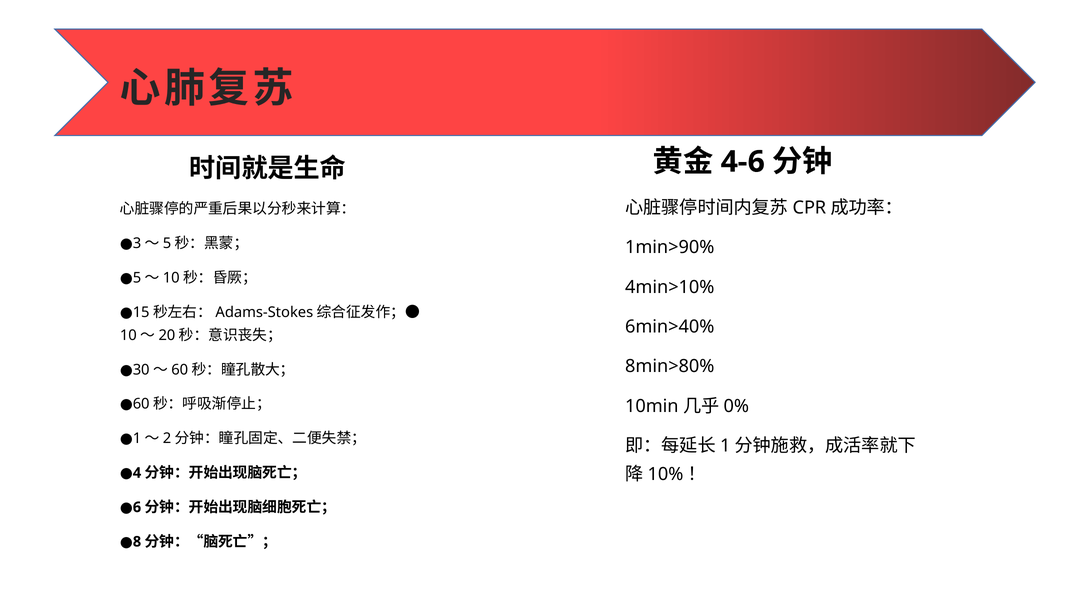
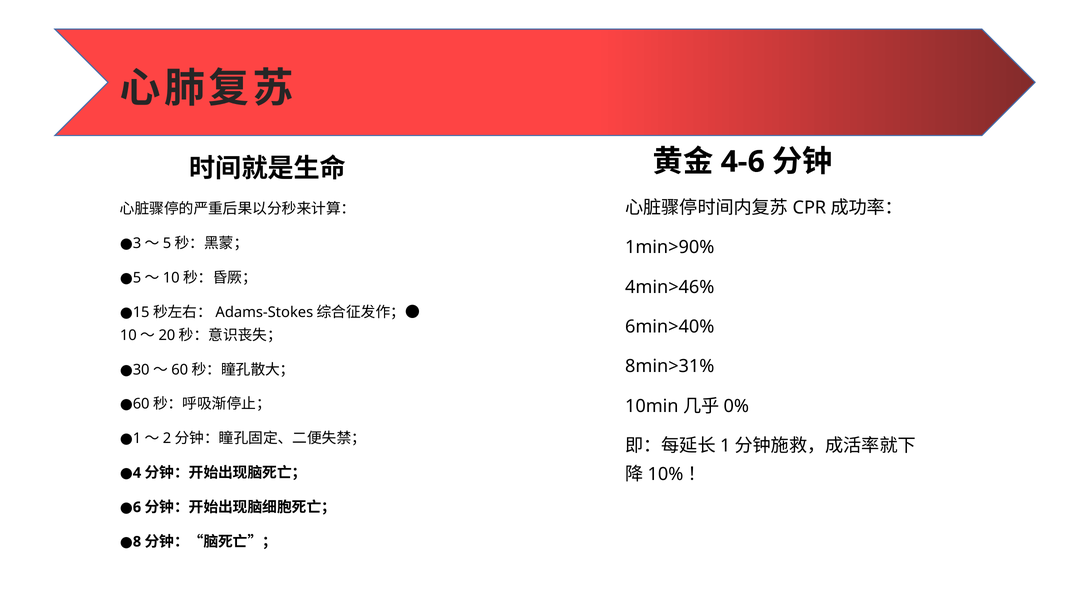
4min>10%: 4min>10% -> 4min>46%
8min>80%: 8min>80% -> 8min>31%
